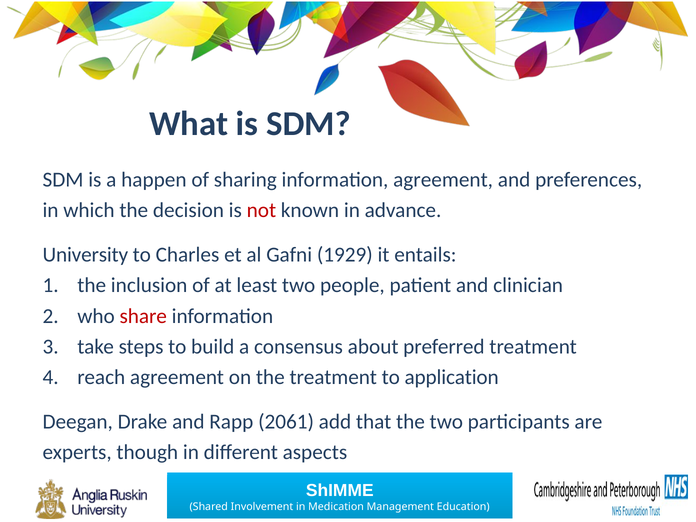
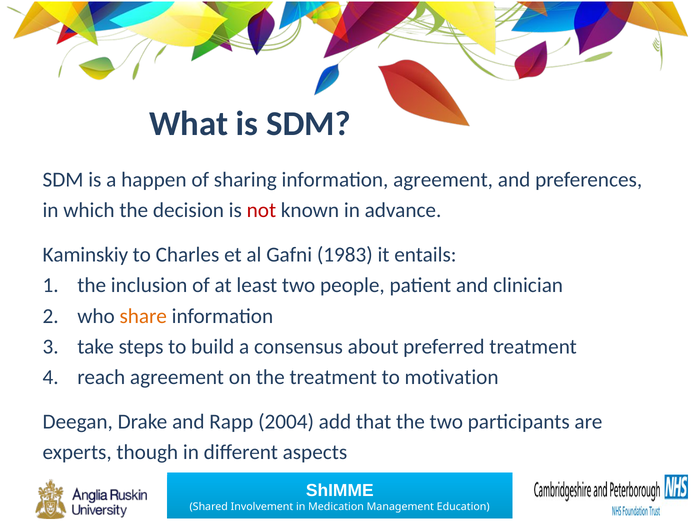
University: University -> Kaminskiy
1929: 1929 -> 1983
share colour: red -> orange
application: application -> motivation
2061: 2061 -> 2004
